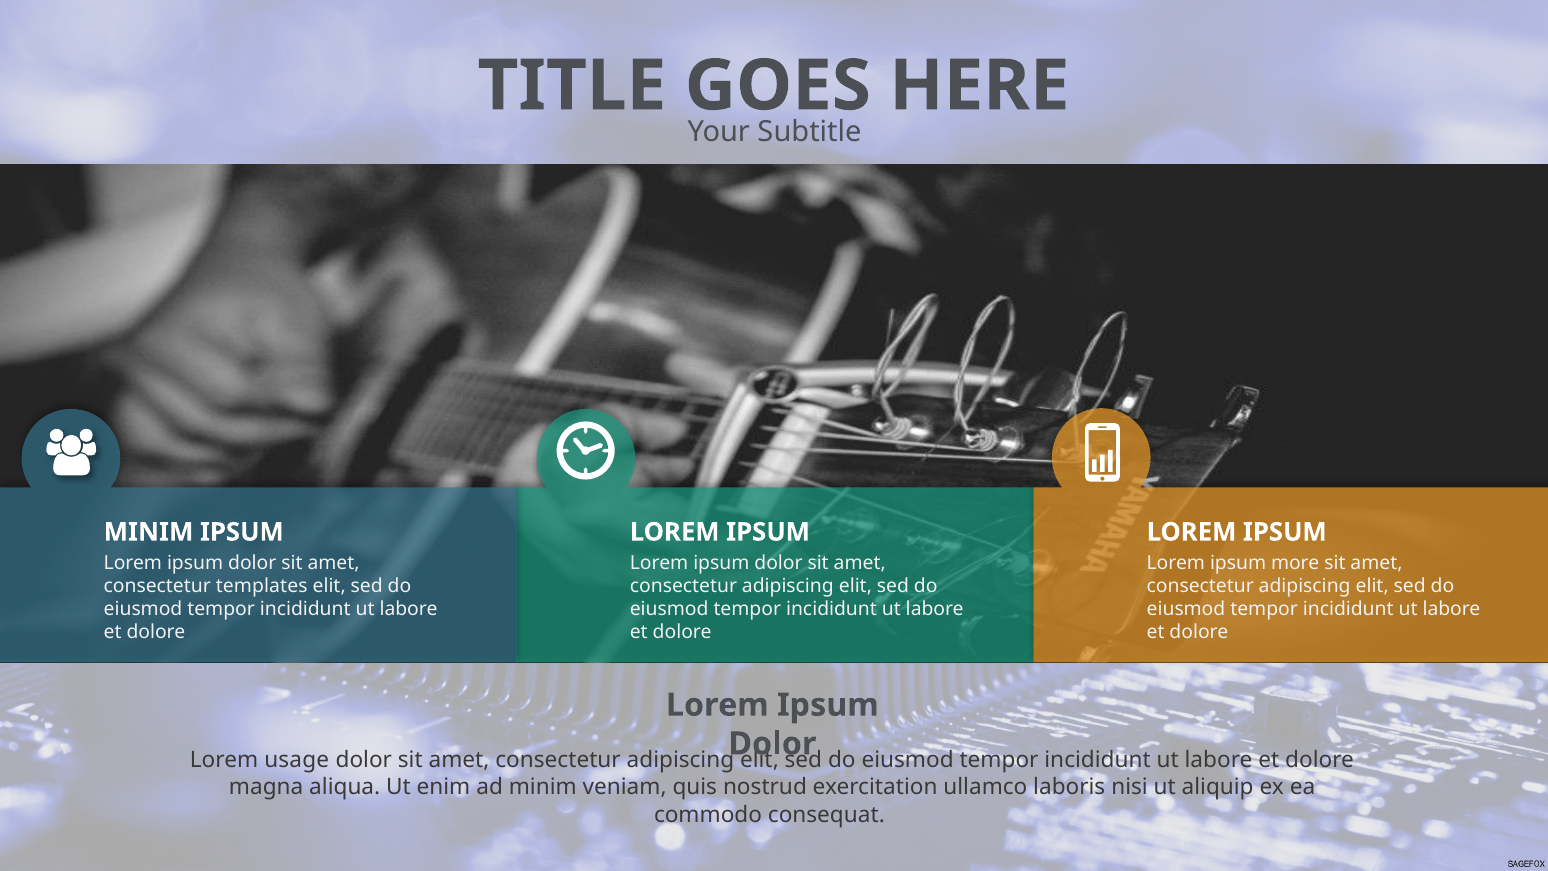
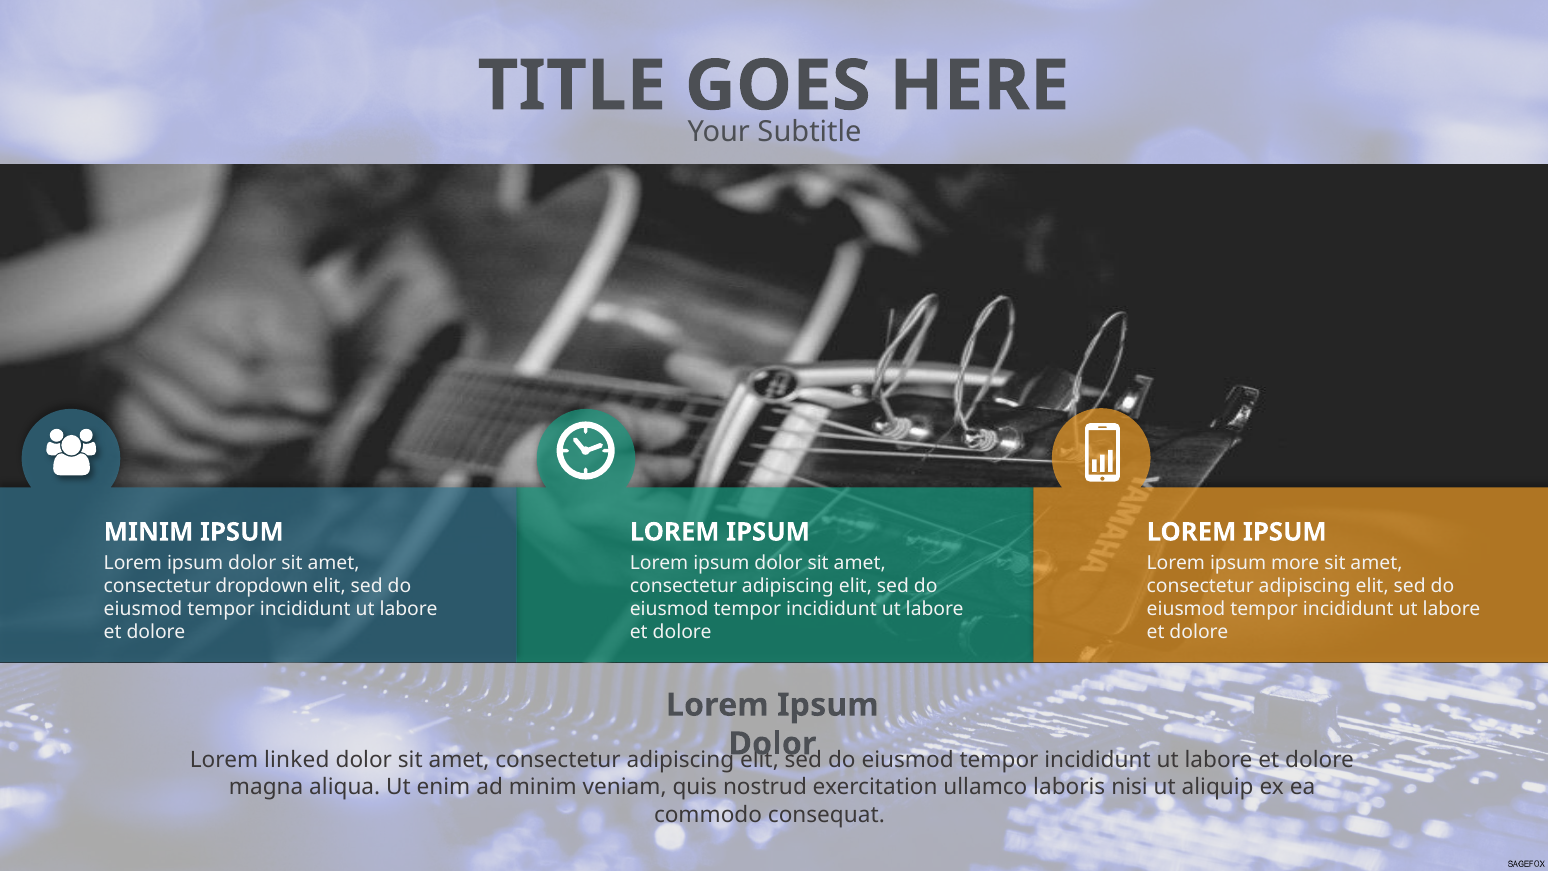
templates: templates -> dropdown
usage: usage -> linked
